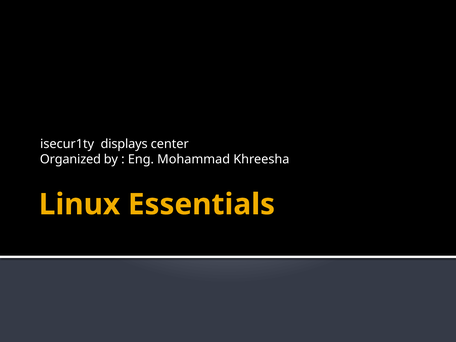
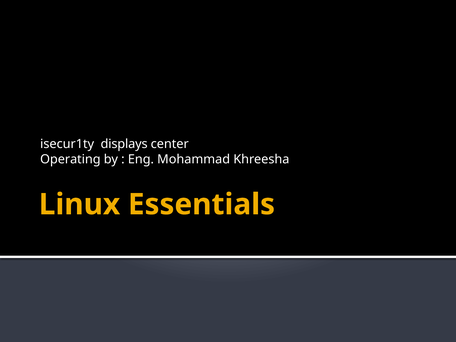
Organized: Organized -> Operating
